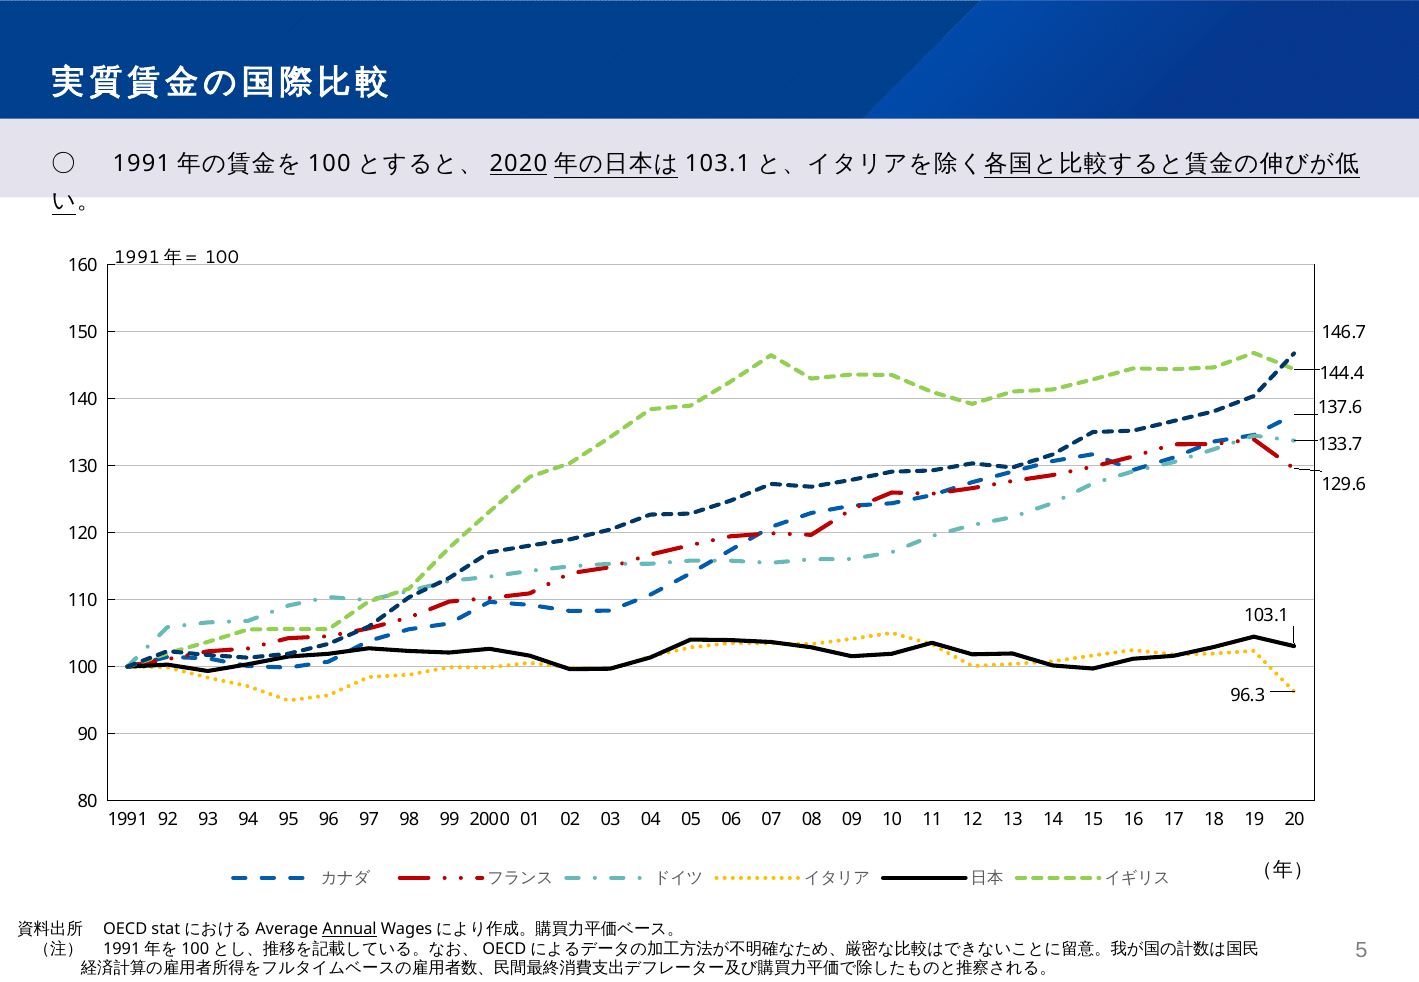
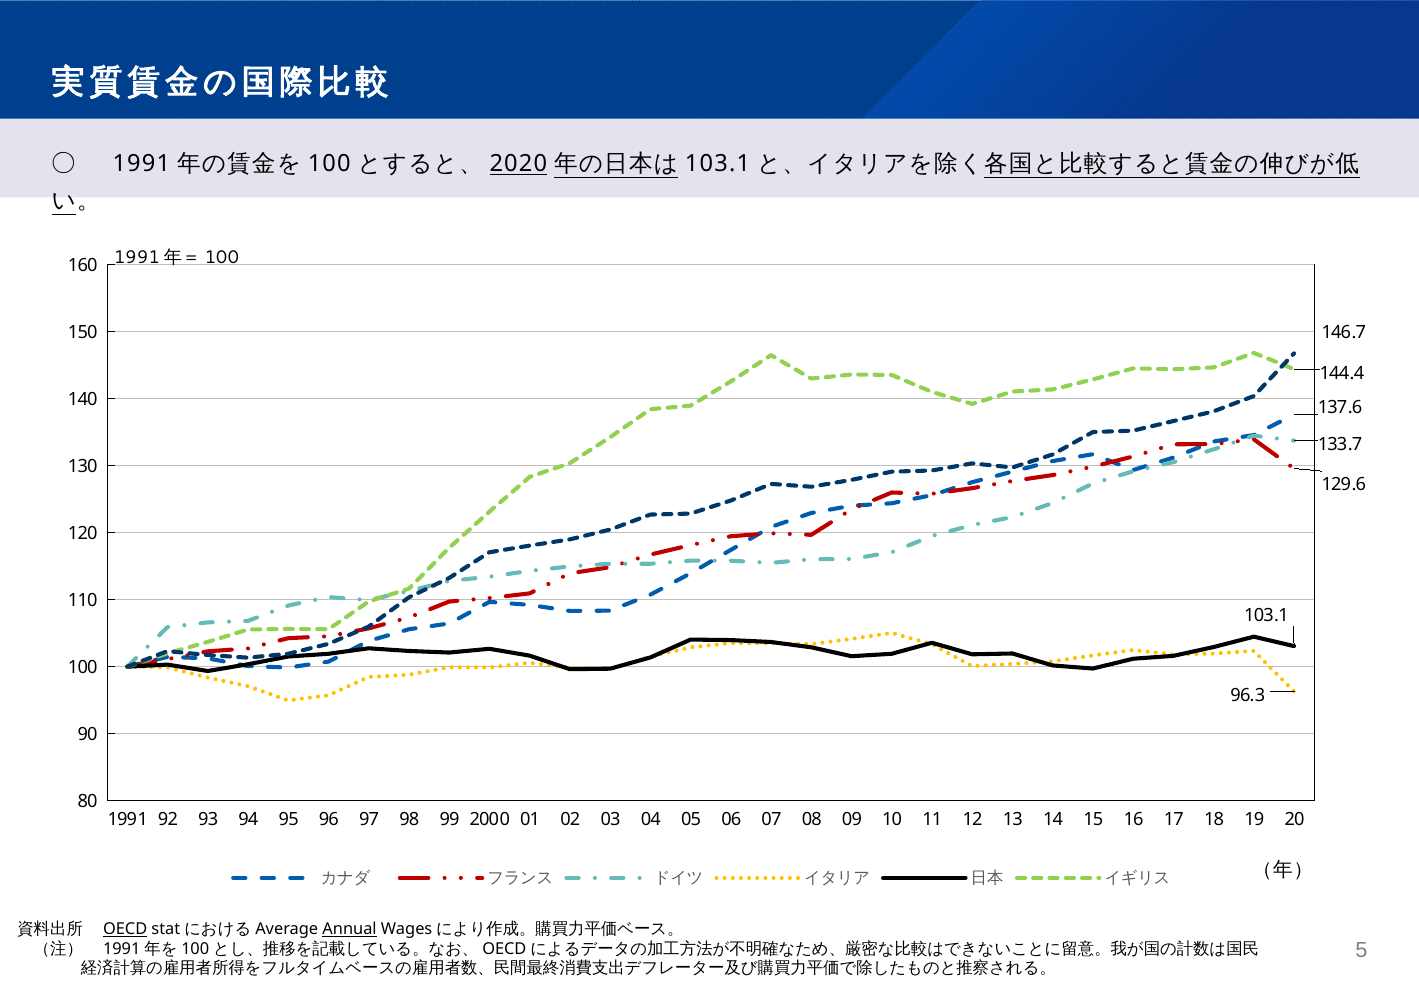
OECD underline: none -> present
